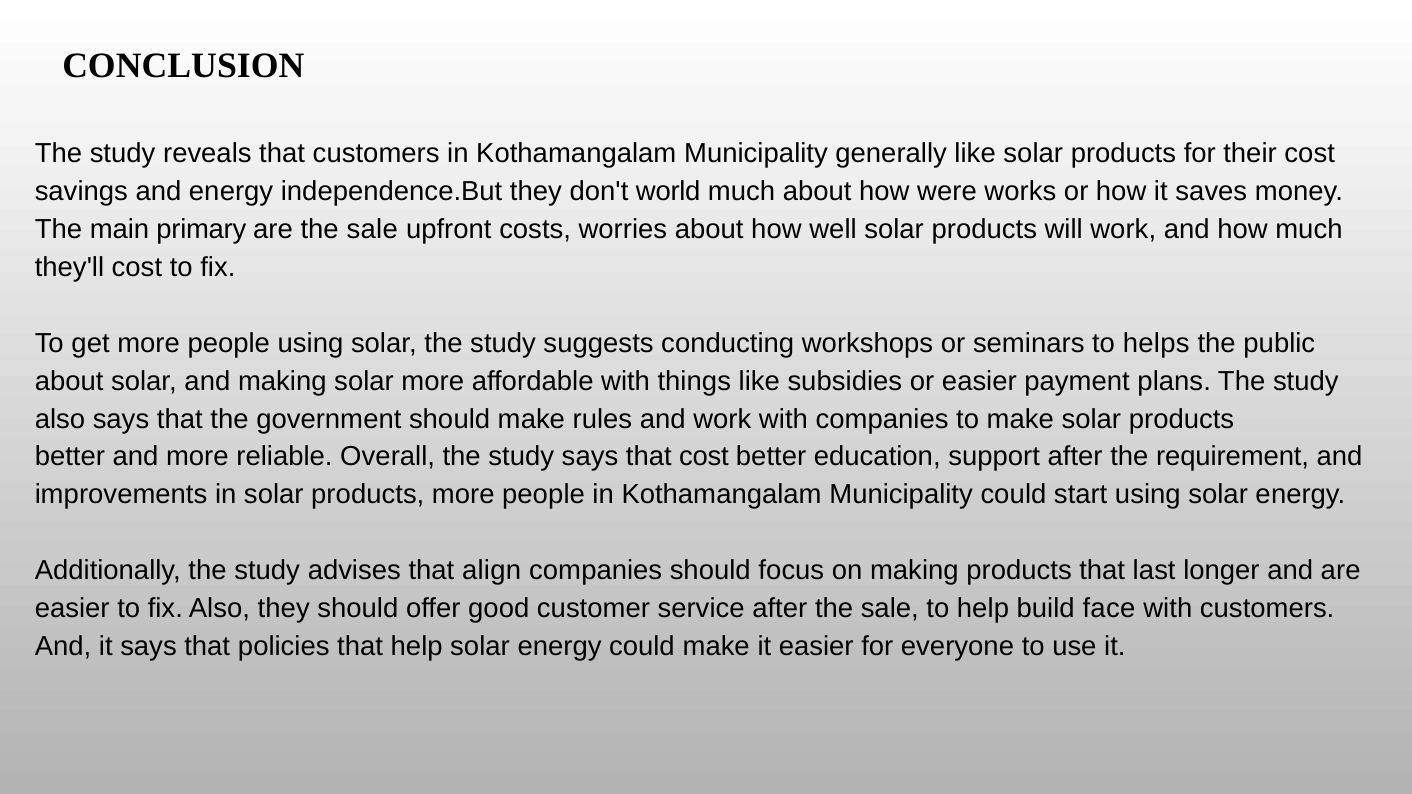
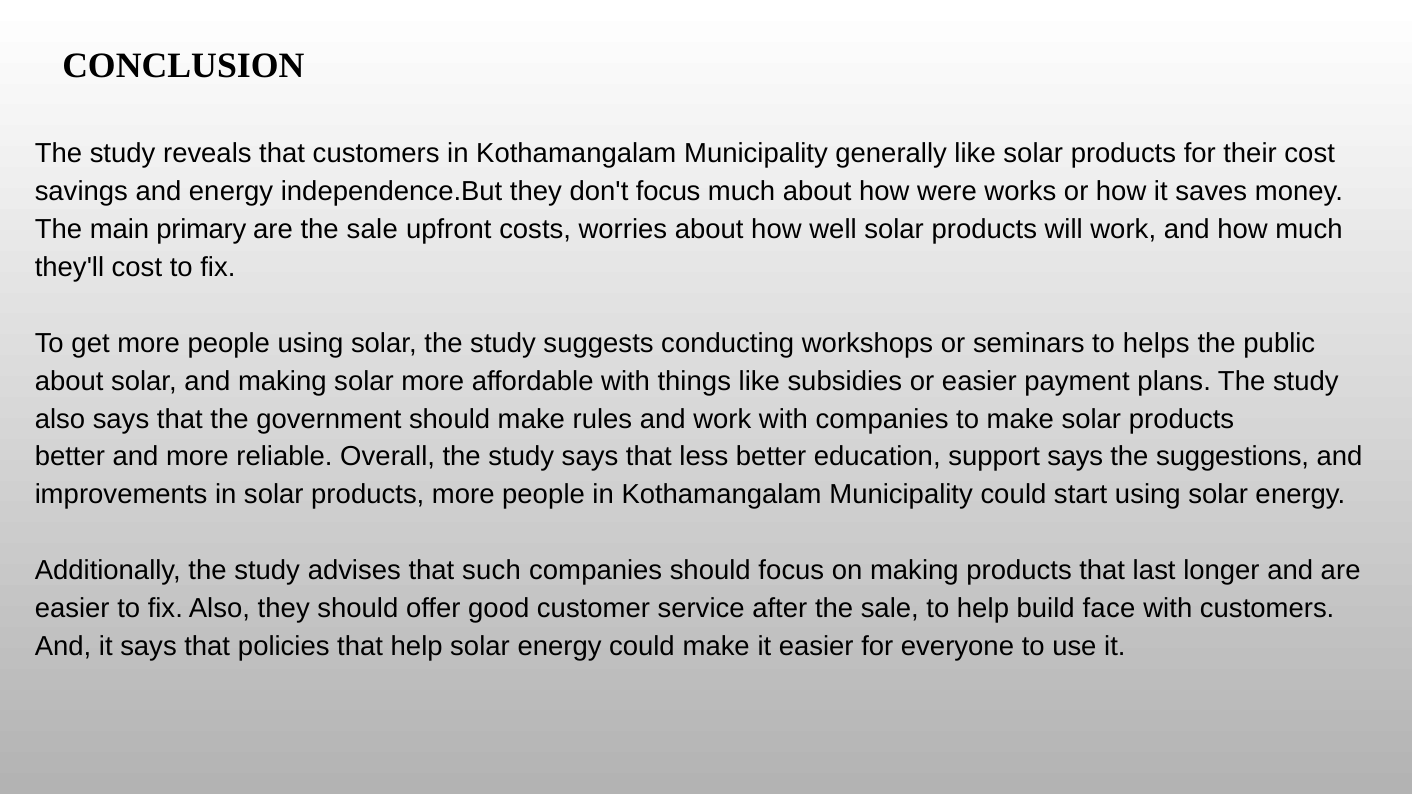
don't world: world -> focus
that cost: cost -> less
support after: after -> says
requirement: requirement -> suggestions
align: align -> such
